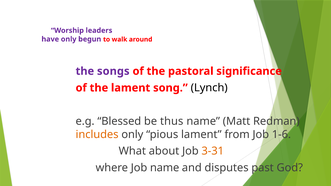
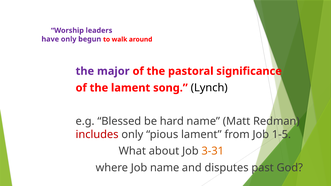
songs: songs -> major
thus: thus -> hard
includes colour: orange -> red
1-6: 1-6 -> 1-5
